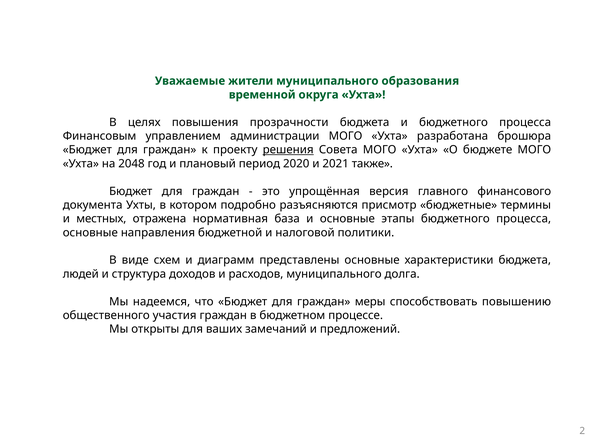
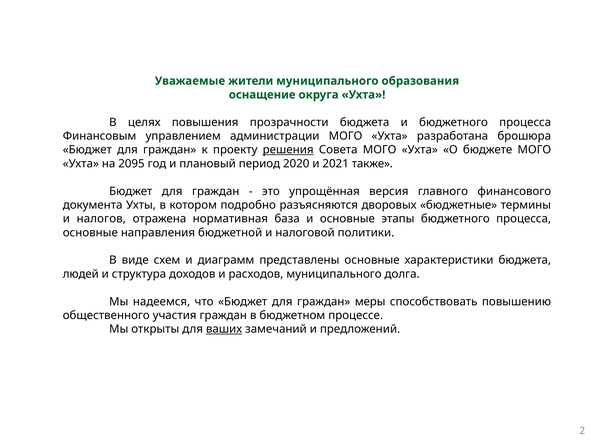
временной: временной -> оснащение
2048: 2048 -> 2095
присмотр: присмотр -> дворовых
местных: местных -> налогов
ваших underline: none -> present
